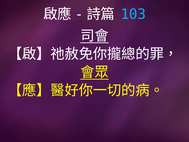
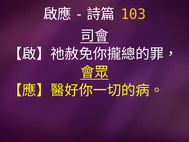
103 colour: light blue -> yellow
